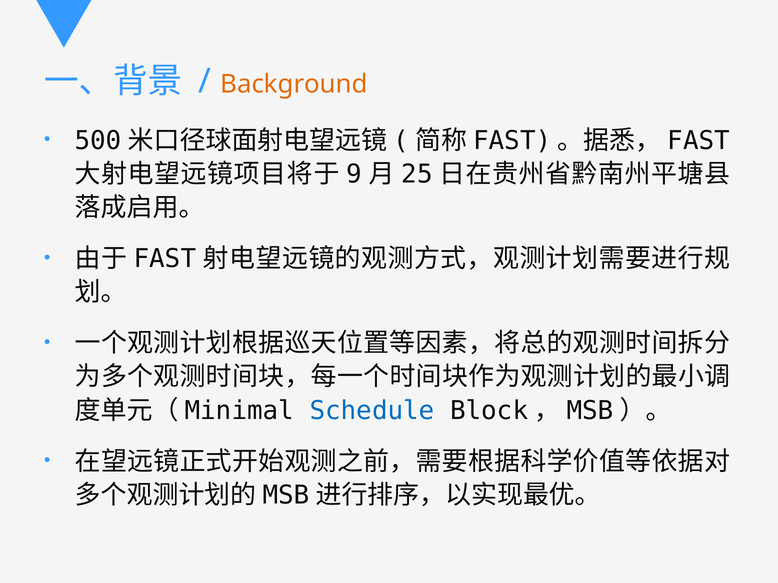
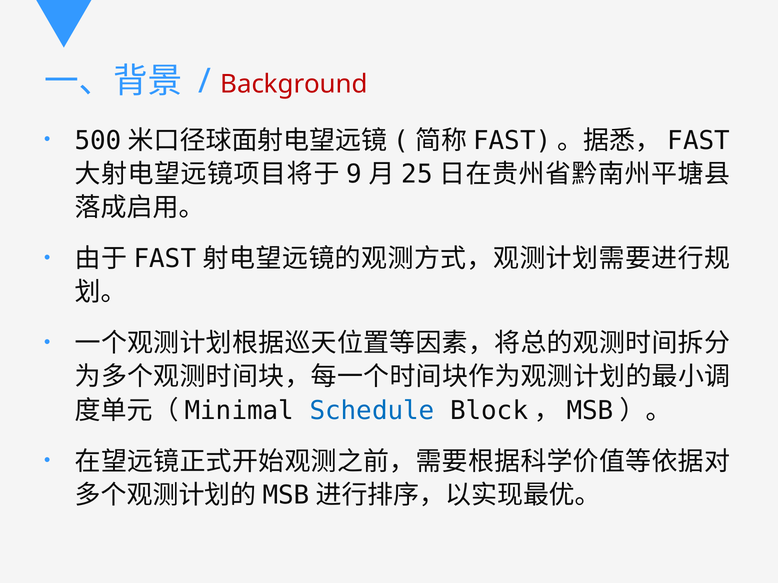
Background colour: orange -> red
